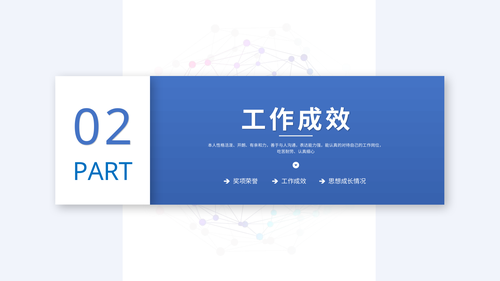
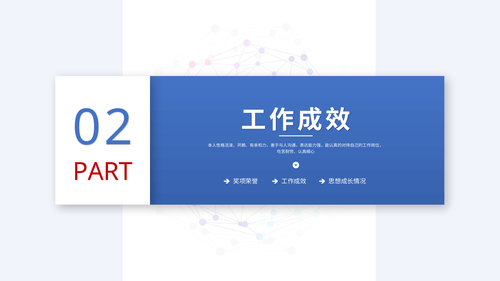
PART colour: blue -> red
